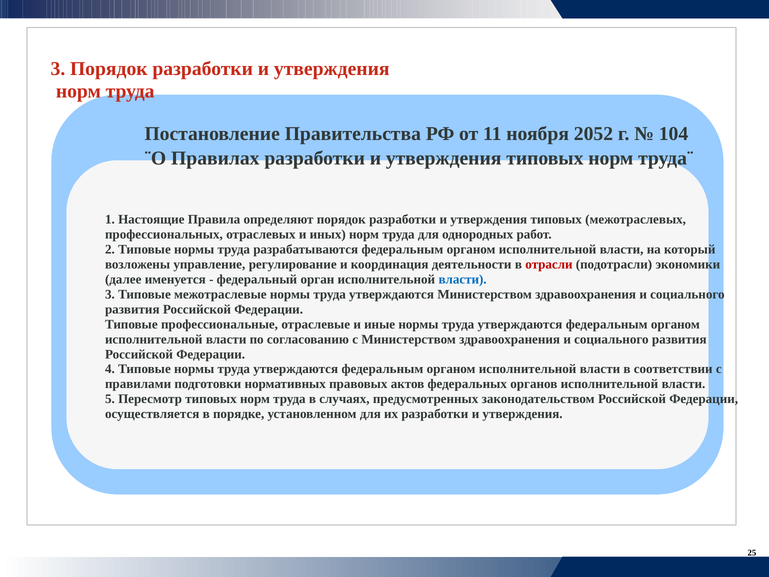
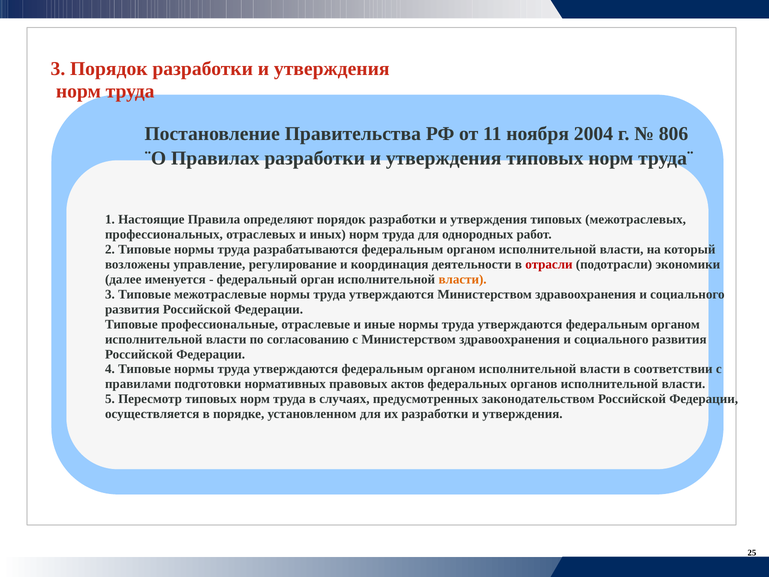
2052: 2052 -> 2004
104: 104 -> 806
власти at (463, 279) colour: blue -> orange
